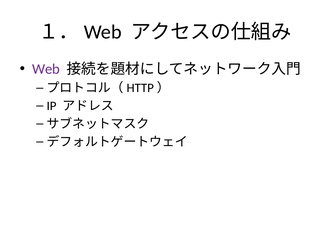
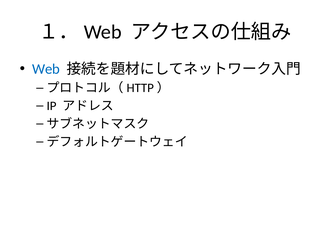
Web colour: purple -> blue
